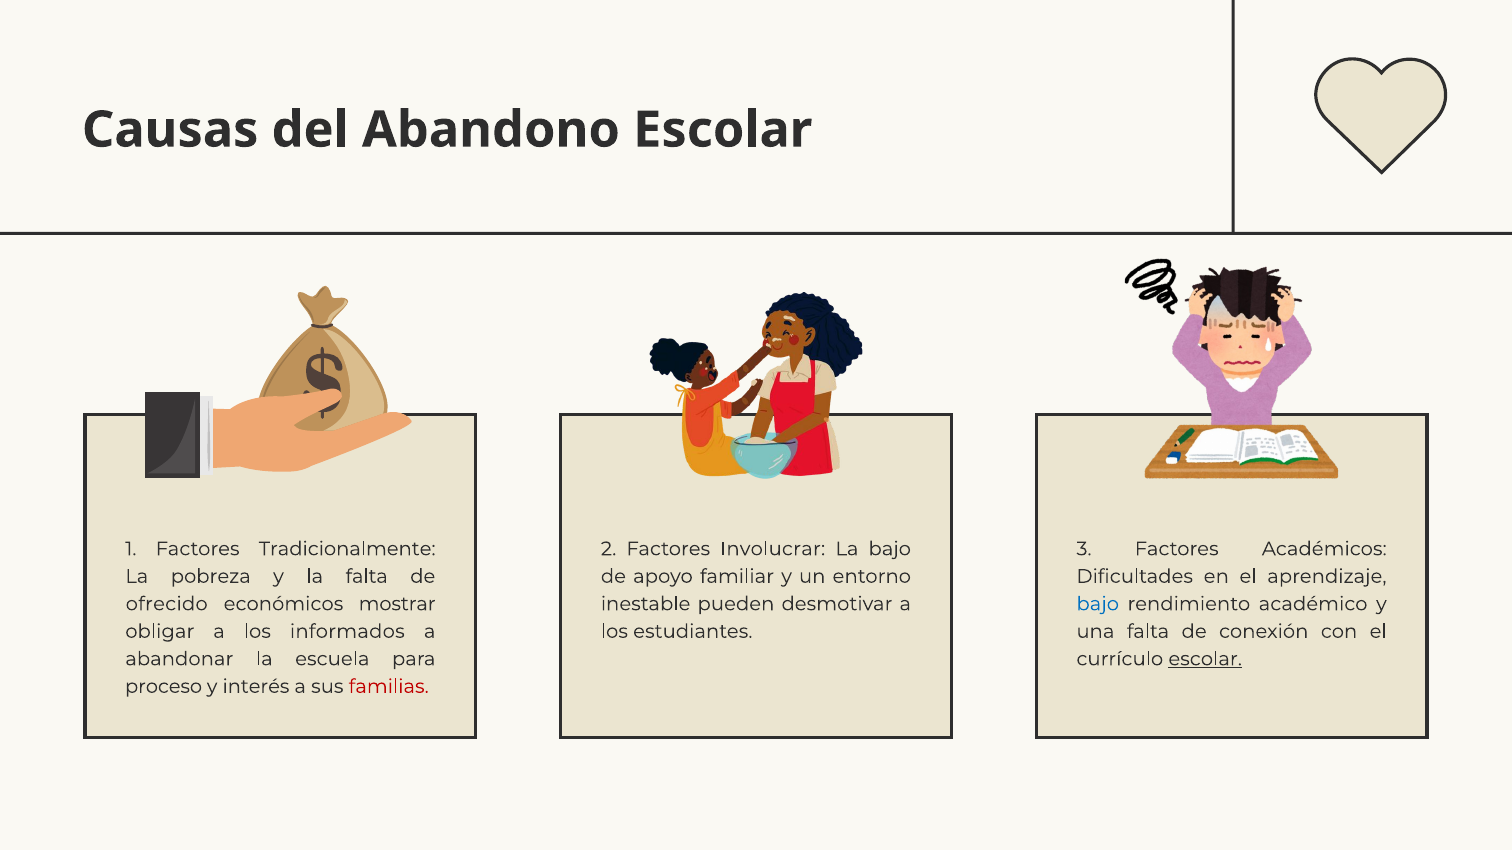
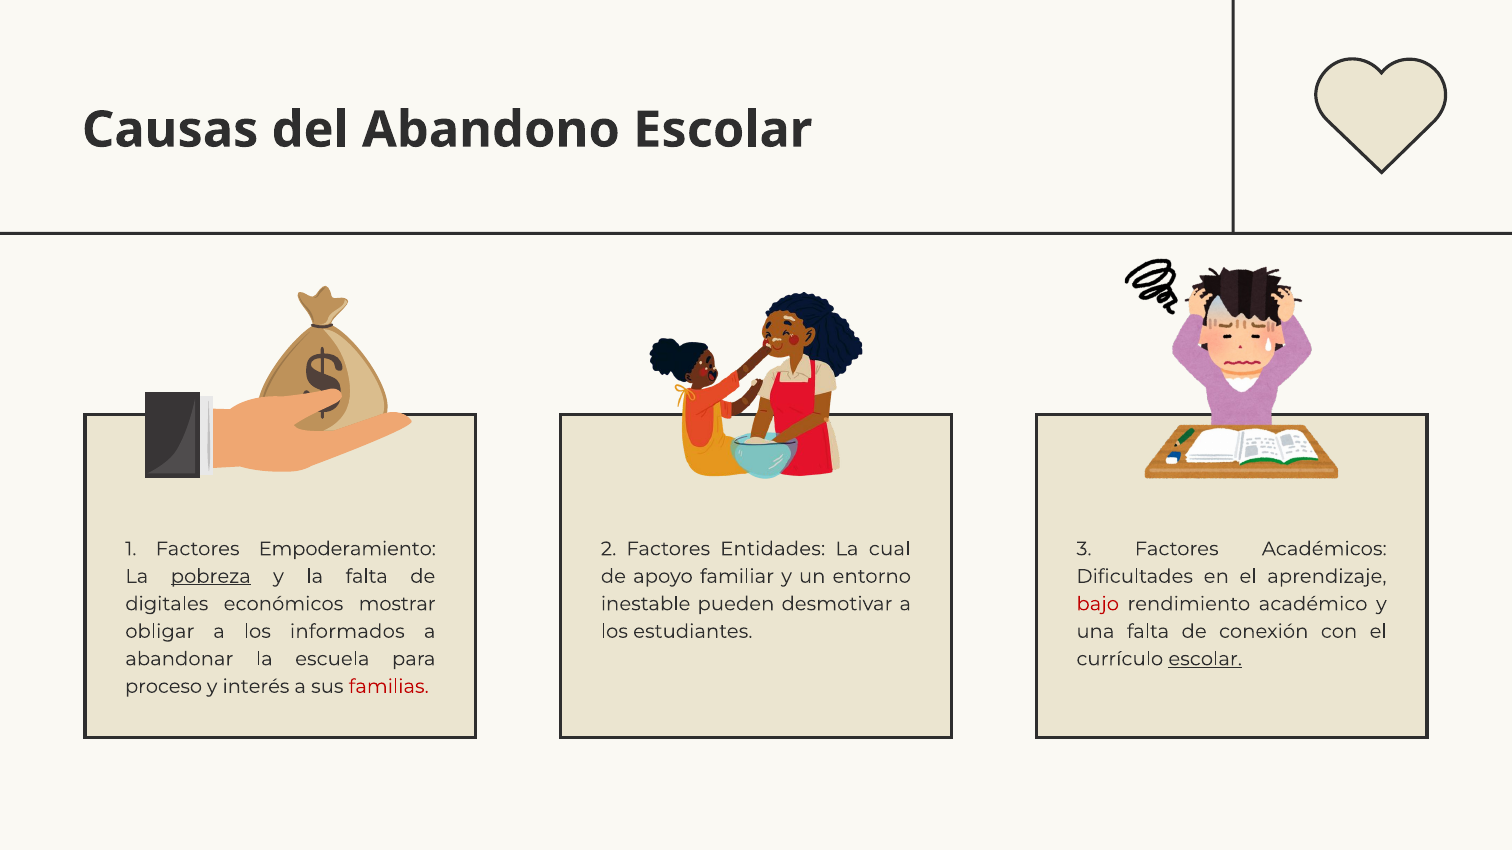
Tradicionalmente: Tradicionalmente -> Empoderamiento
Involucrar: Involucrar -> Entidades
La bajo: bajo -> cual
pobreza underline: none -> present
ofrecido: ofrecido -> digitales
bajo at (1098, 604) colour: blue -> red
